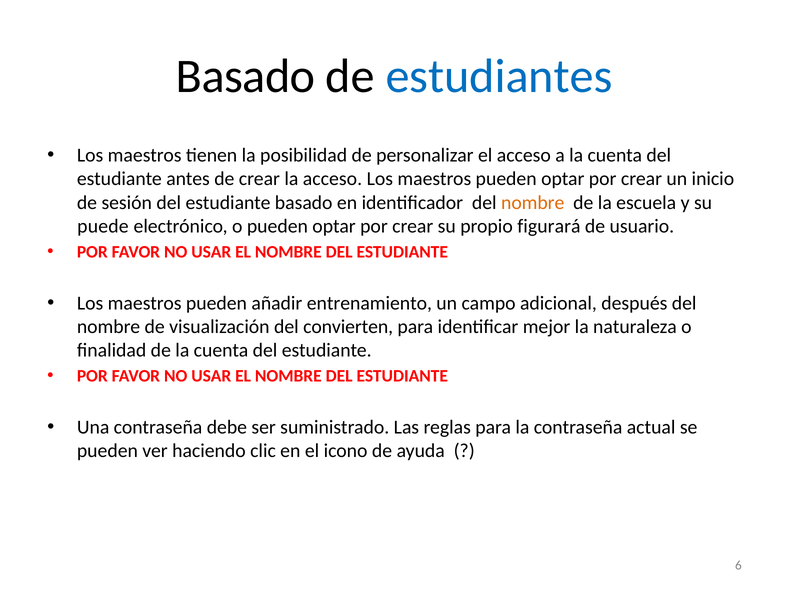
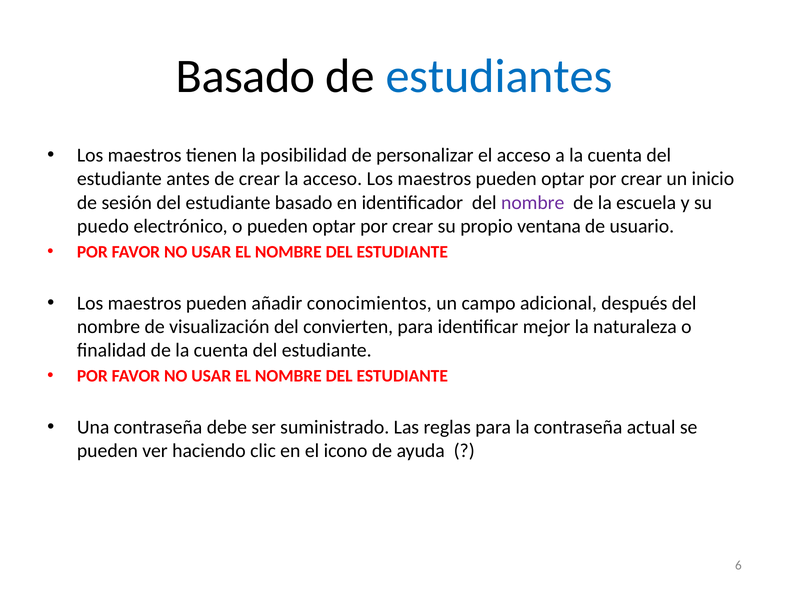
nombre at (533, 203) colour: orange -> purple
puede: puede -> puedo
figurará: figurará -> ventana
entrenamiento: entrenamiento -> conocimientos
